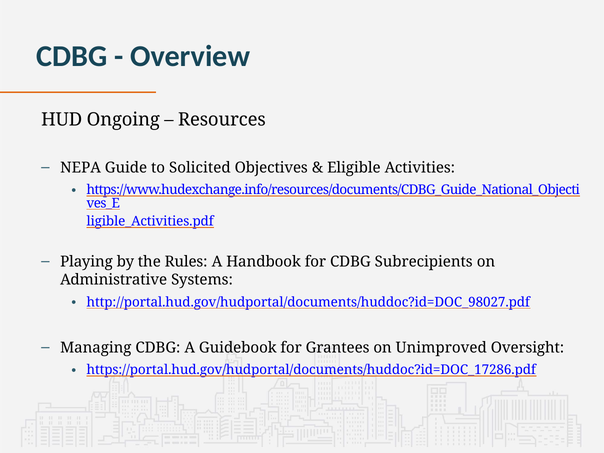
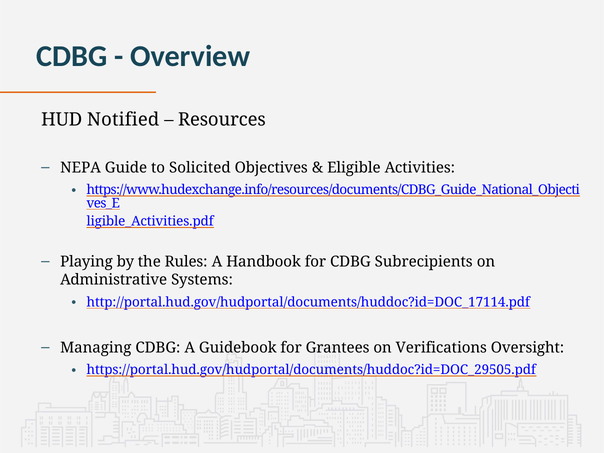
Ongoing: Ongoing -> Notified
http://portal.hud.gov/hudportal/documents/huddoc?id=DOC_98027.pdf: http://portal.hud.gov/hudportal/documents/huddoc?id=DOC_98027.pdf -> http://portal.hud.gov/hudportal/documents/huddoc?id=DOC_17114.pdf
Unimproved: Unimproved -> Verifications
https://portal.hud.gov/hudportal/documents/huddoc?id=DOC_17286.pdf: https://portal.hud.gov/hudportal/documents/huddoc?id=DOC_17286.pdf -> https://portal.hud.gov/hudportal/documents/huddoc?id=DOC_29505.pdf
